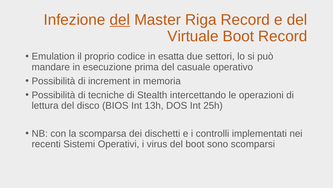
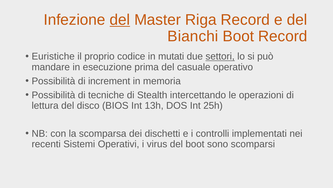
Virtuale: Virtuale -> Bianchi
Emulation: Emulation -> Euristiche
esatta: esatta -> mutati
settori underline: none -> present
